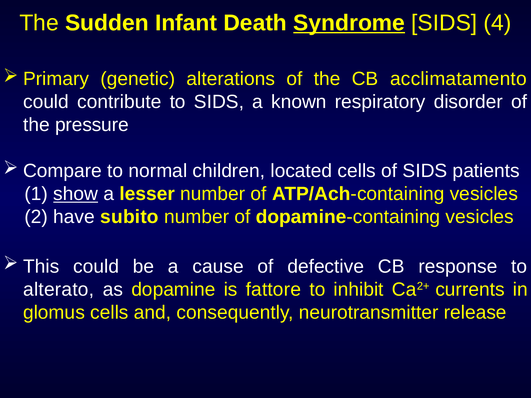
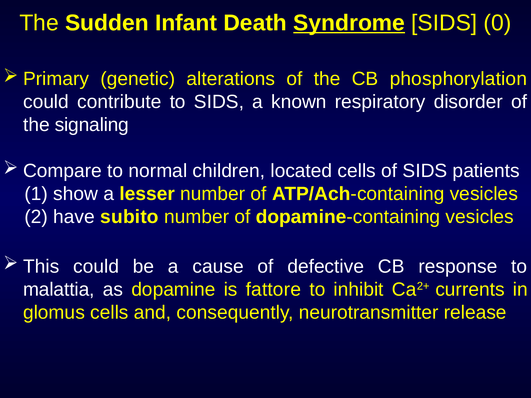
4: 4 -> 0
acclimatamento: acclimatamento -> phosphorylation
pressure: pressure -> signaling
show underline: present -> none
alterato: alterato -> malattia
